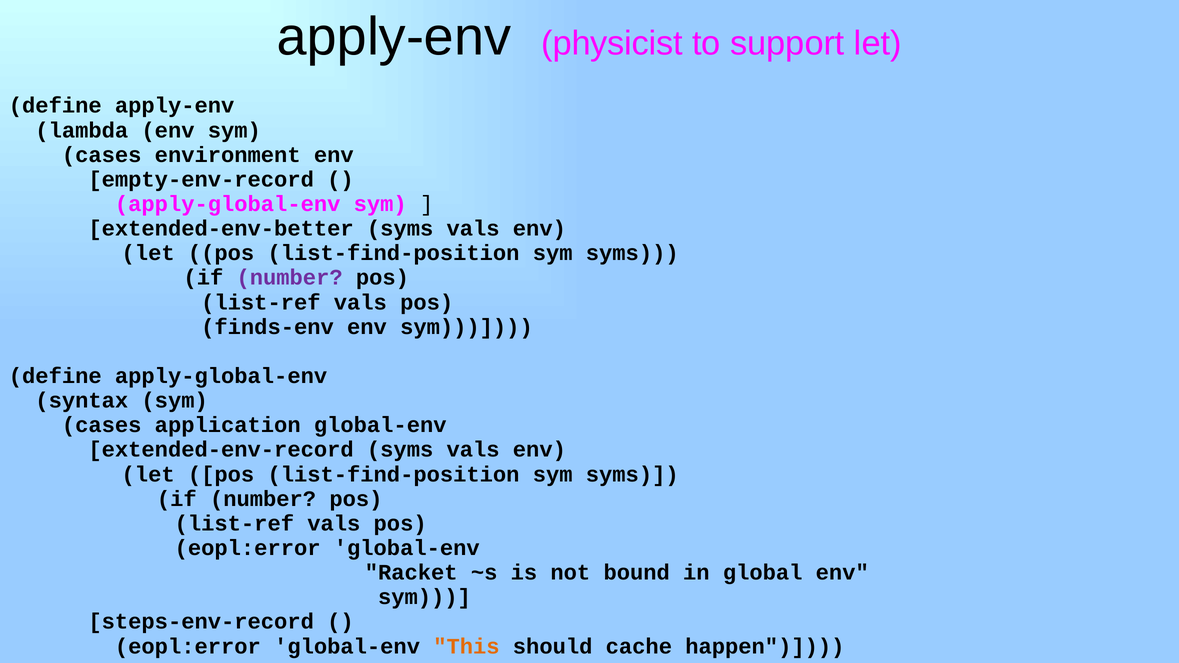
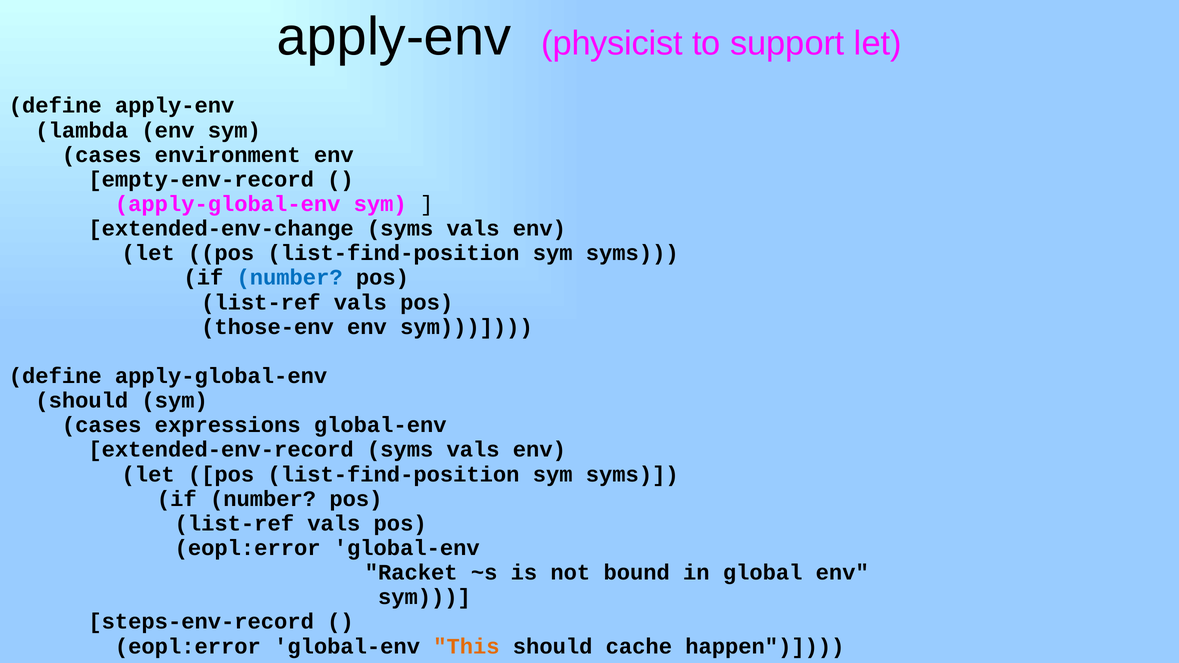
extended-env-better: extended-env-better -> extended-env-change
number at (290, 278) colour: purple -> blue
finds-env: finds-env -> those-env
syntax at (82, 401): syntax -> should
application: application -> expressions
